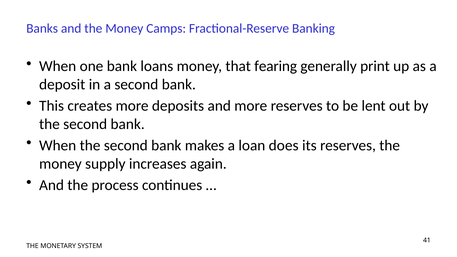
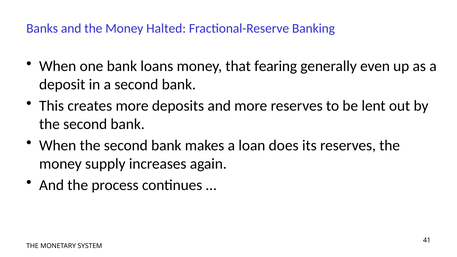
Camps: Camps -> Halted
print: print -> even
